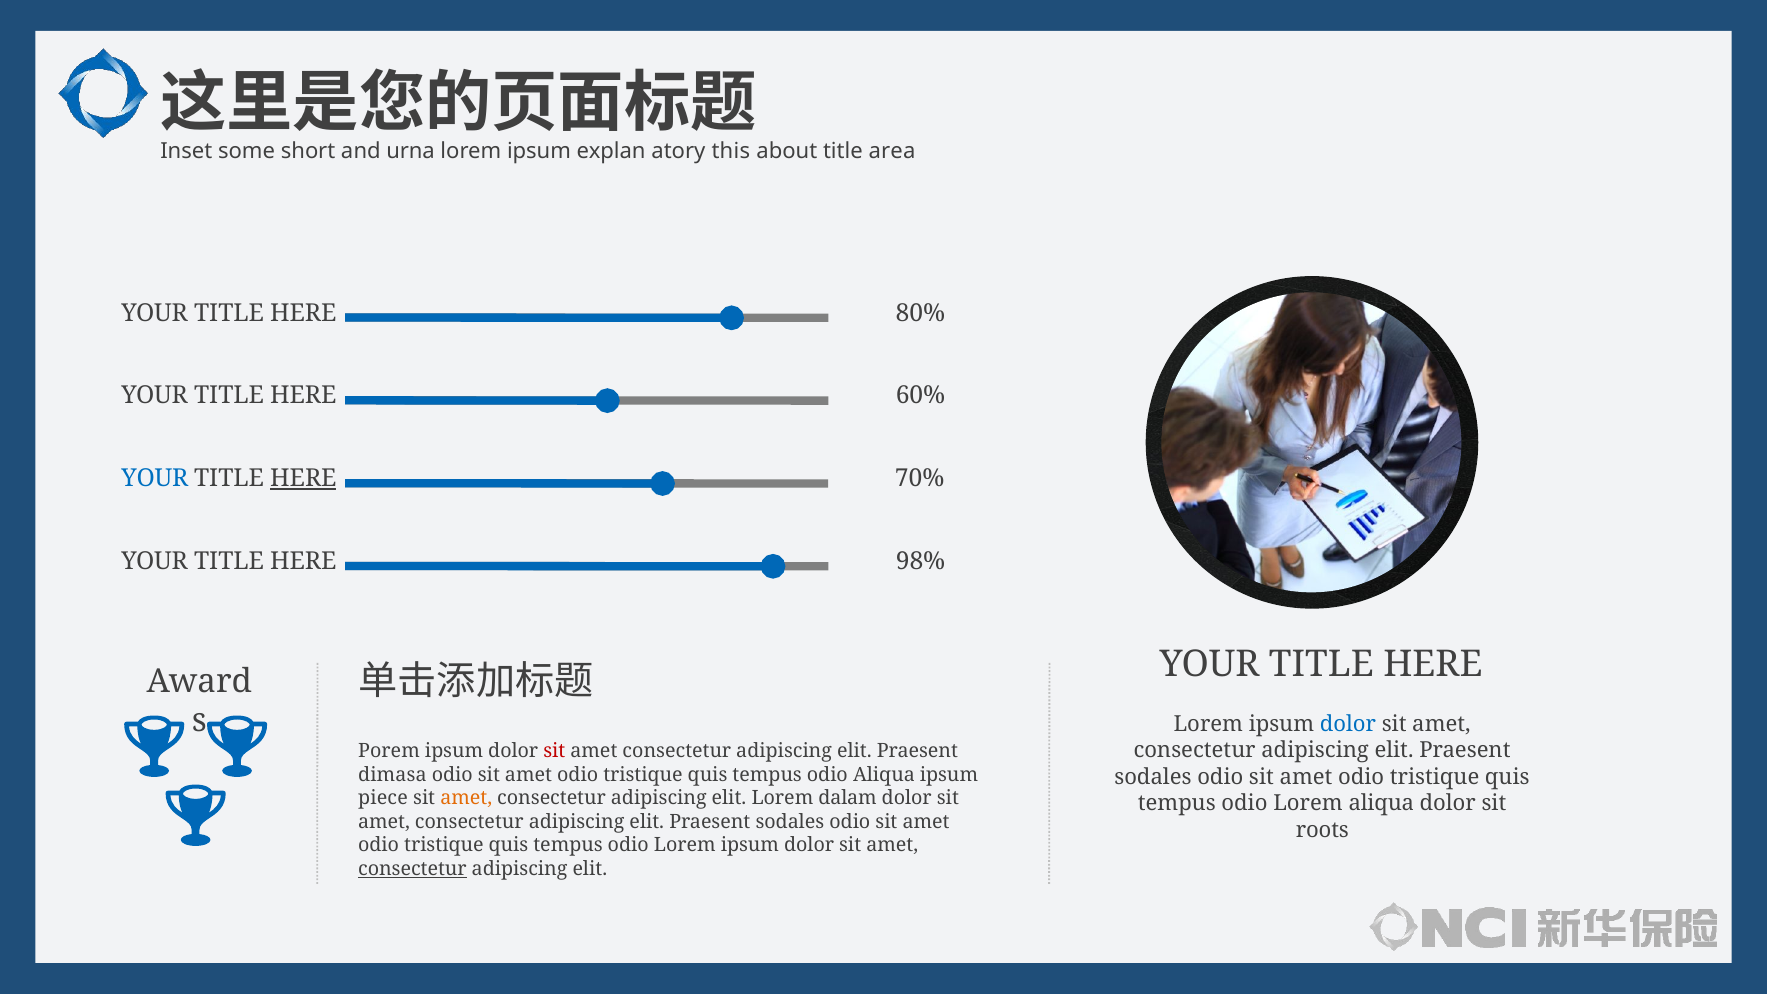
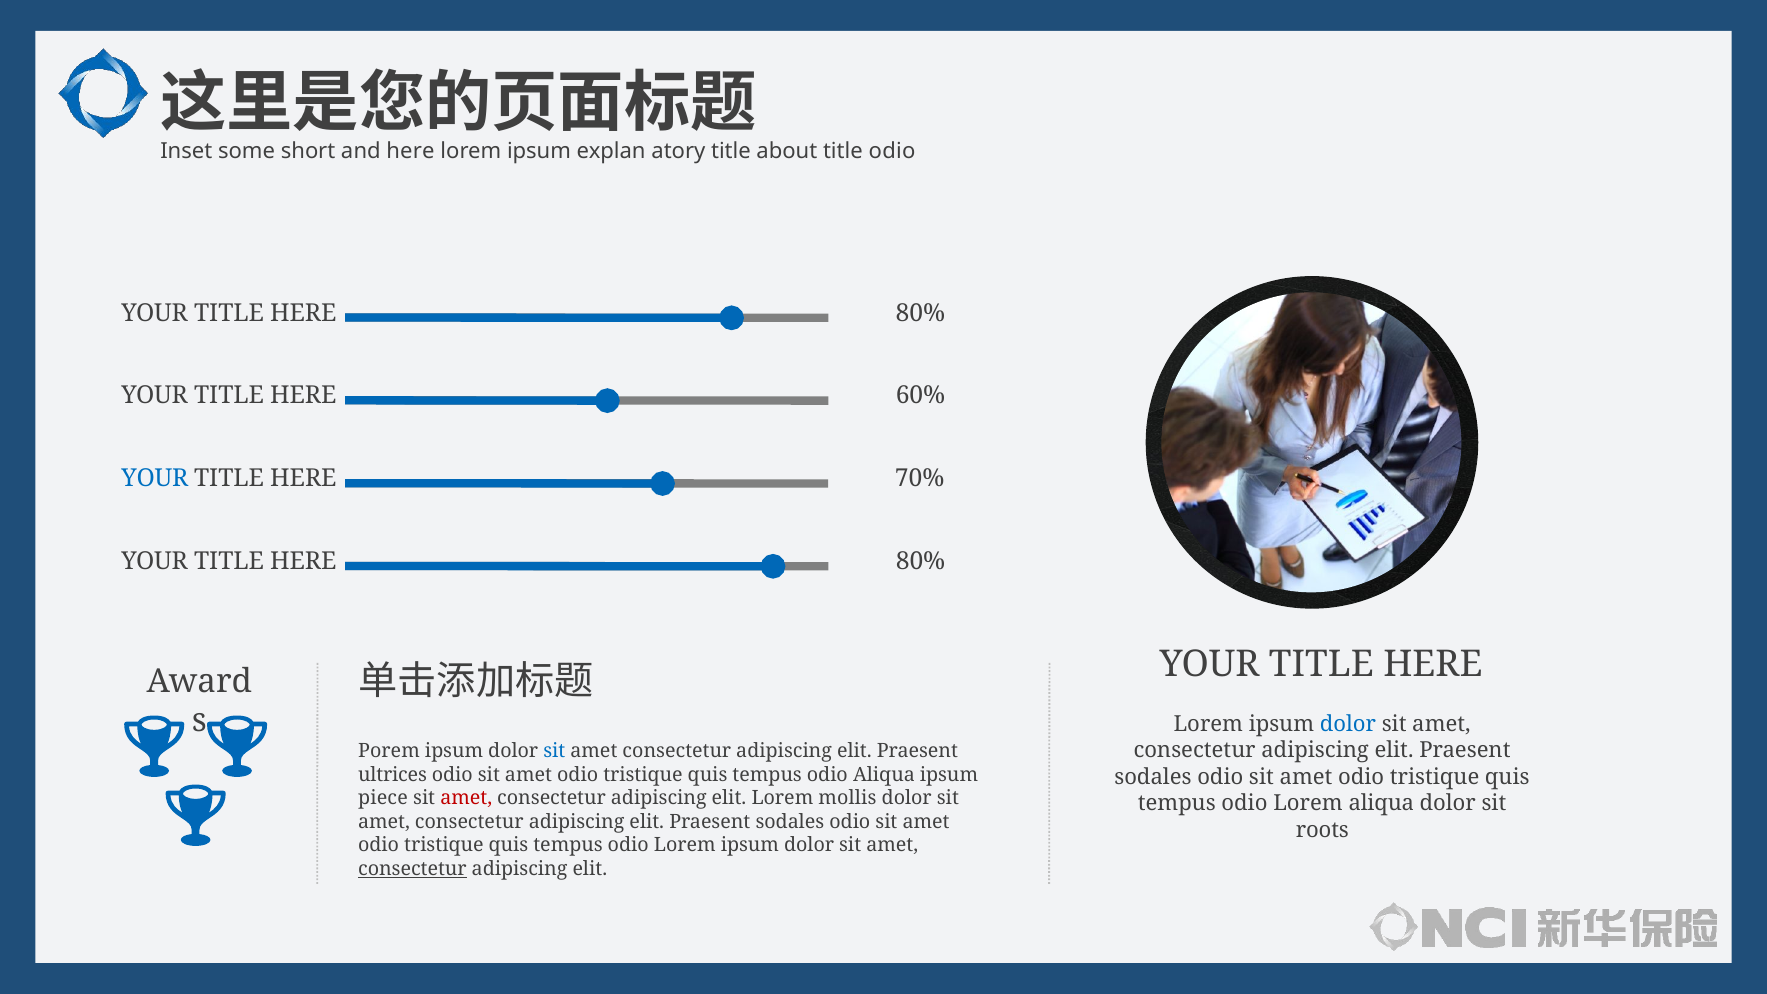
and urna: urna -> here
atory this: this -> title
title area: area -> odio
HERE at (303, 478) underline: present -> none
98% at (921, 561): 98% -> 80%
sit at (554, 751) colour: red -> blue
dimasa: dimasa -> ultrices
amet at (466, 798) colour: orange -> red
dalam: dalam -> mollis
